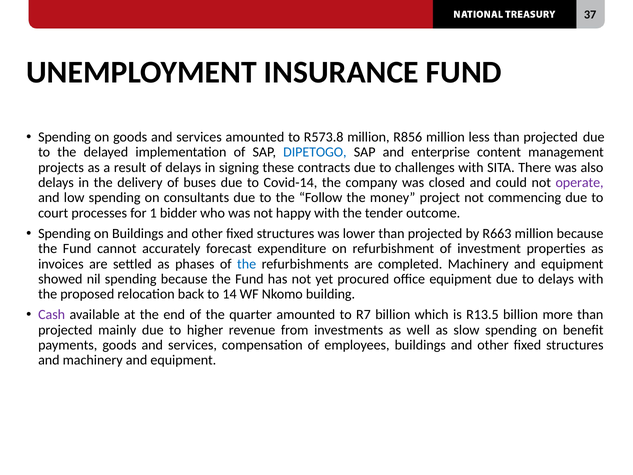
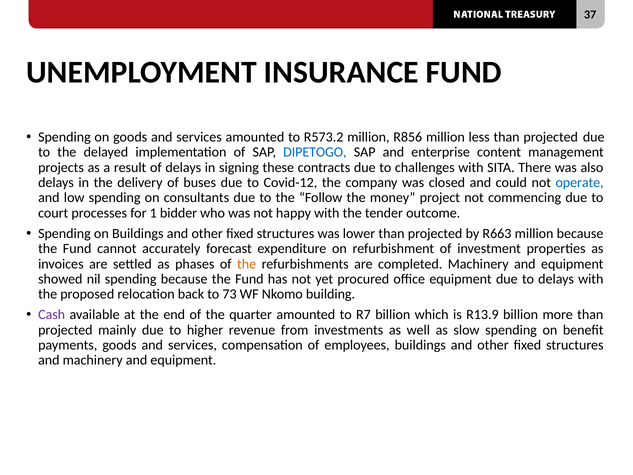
R573.8: R573.8 -> R573.2
Covid-14: Covid-14 -> Covid-12
operate colour: purple -> blue
the at (247, 264) colour: blue -> orange
14: 14 -> 73
R13.5: R13.5 -> R13.9
